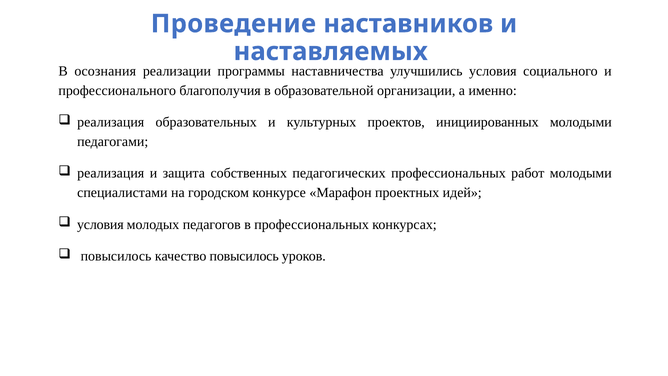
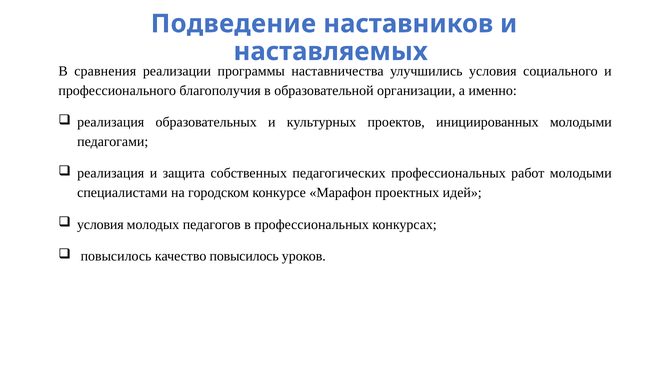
Проведение: Проведение -> Подведение
осознания: осознания -> сравнения
